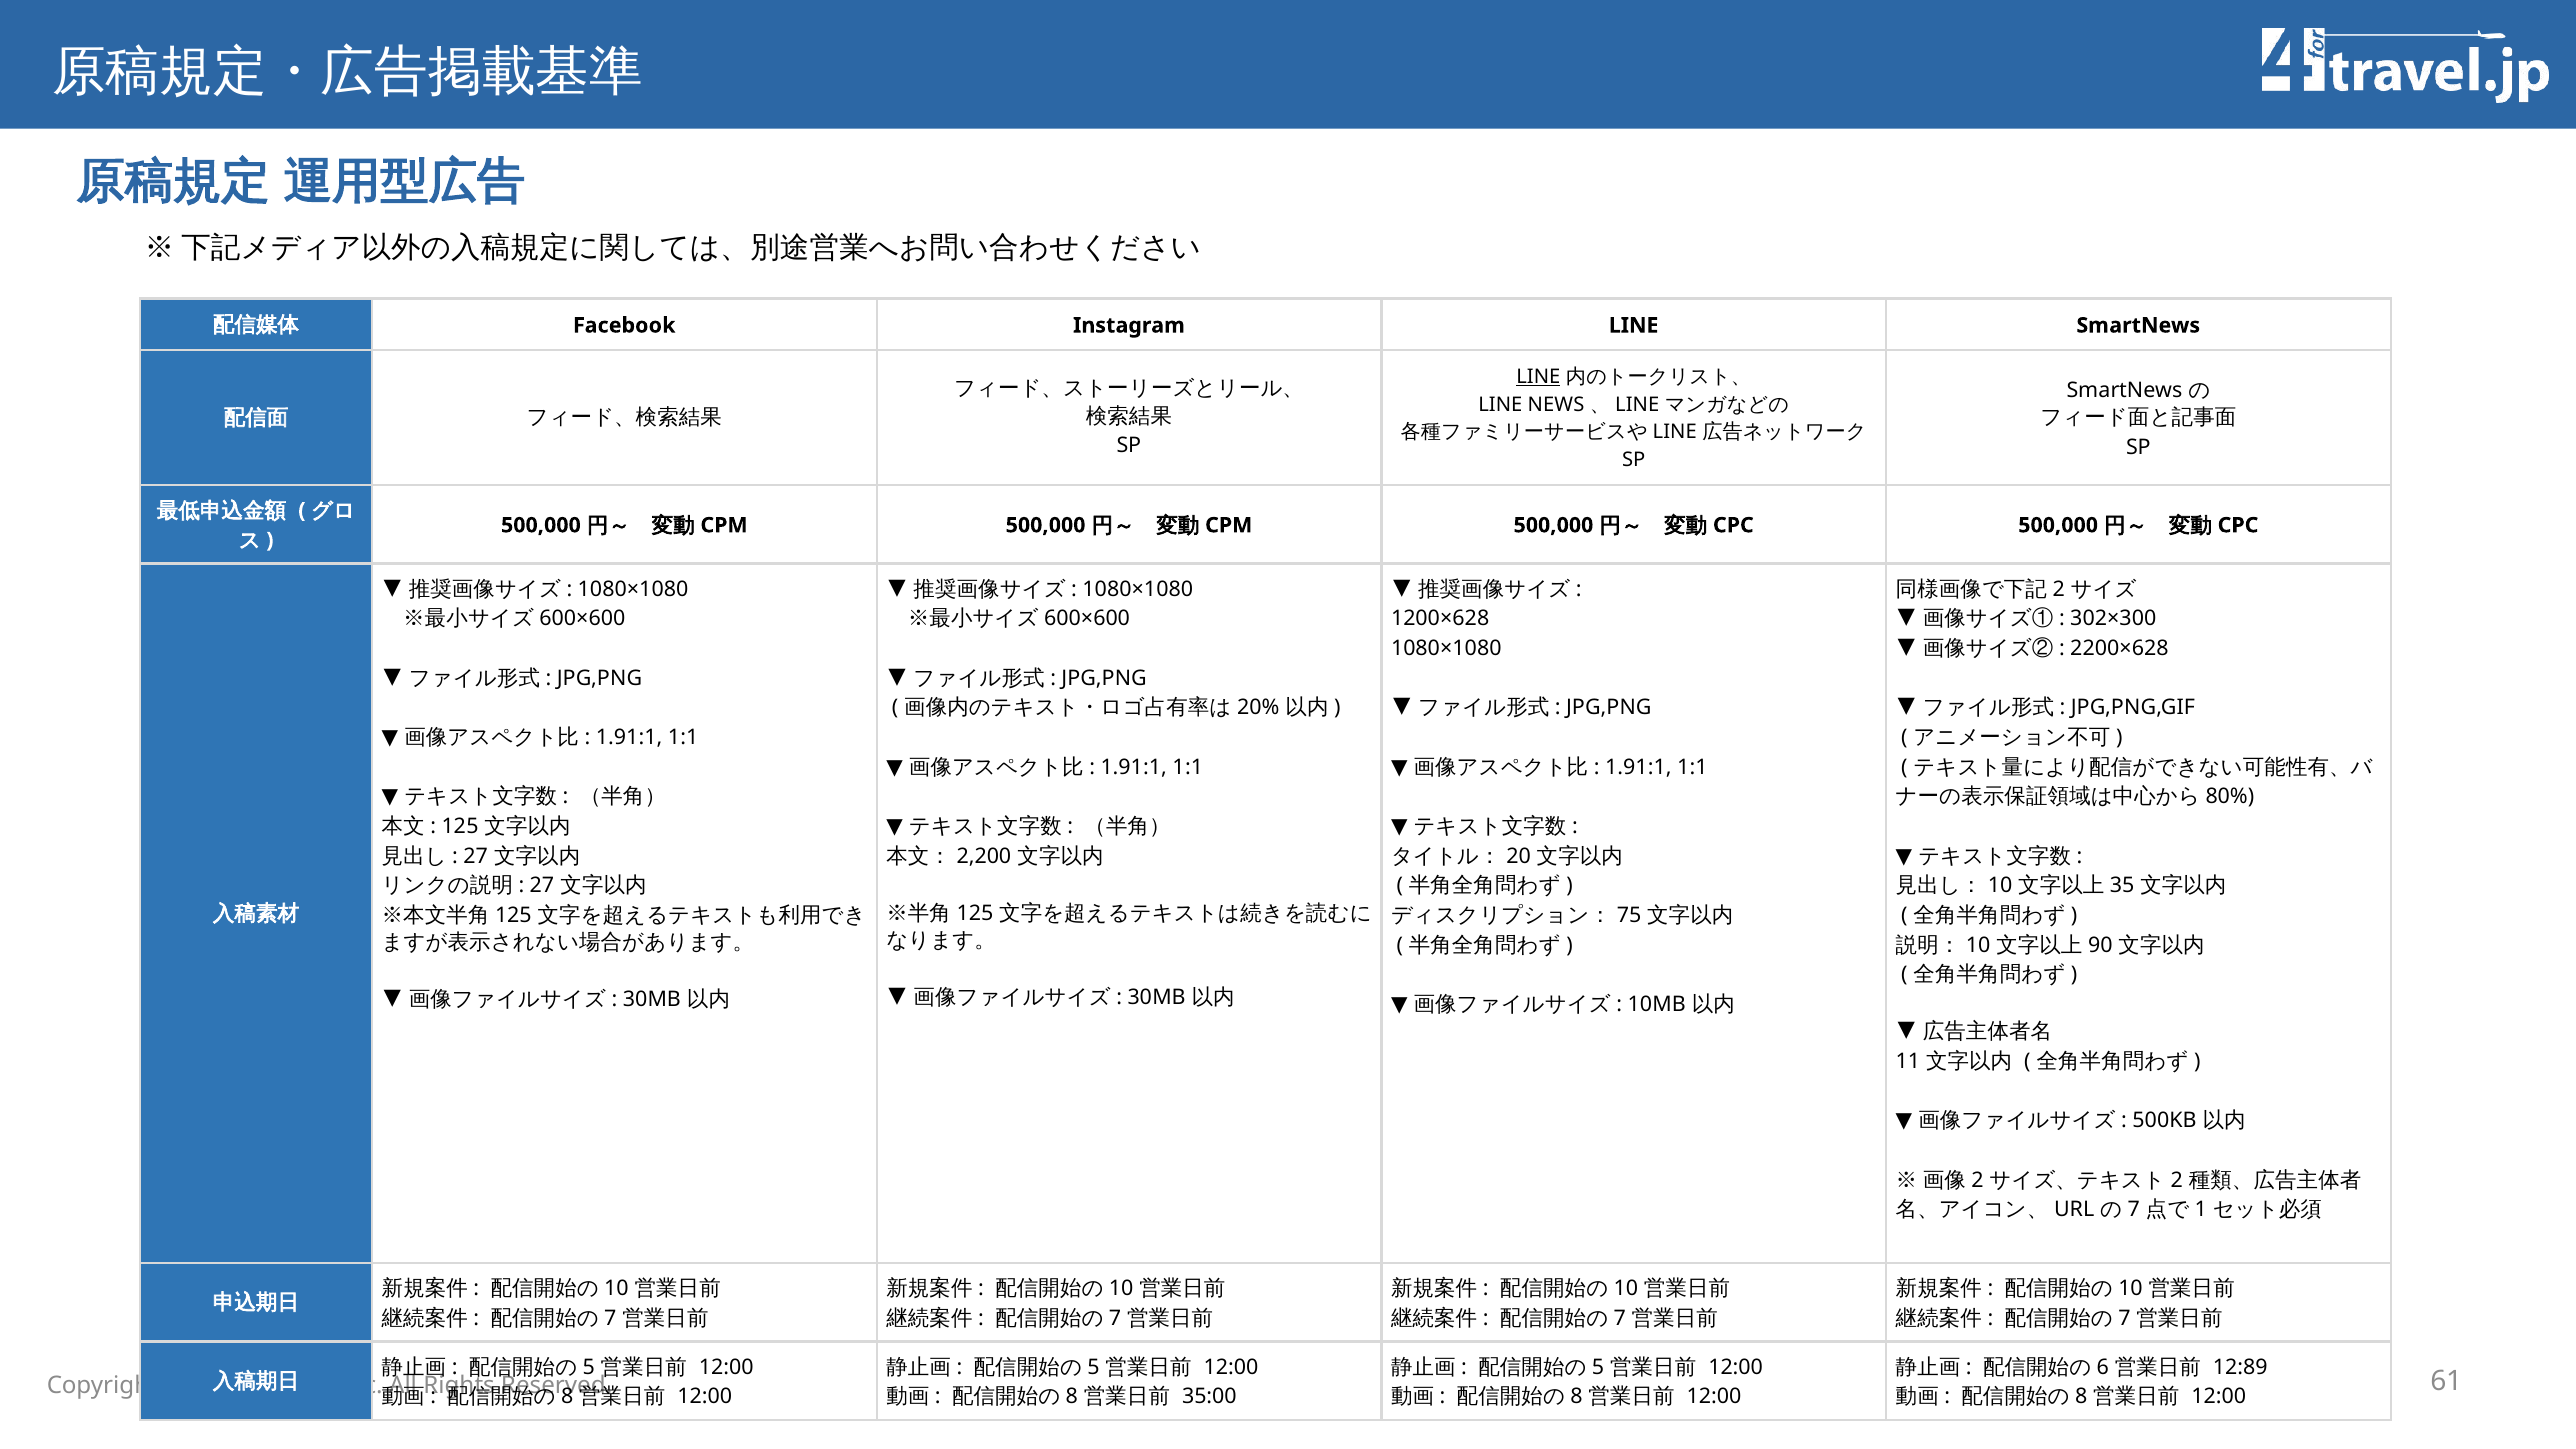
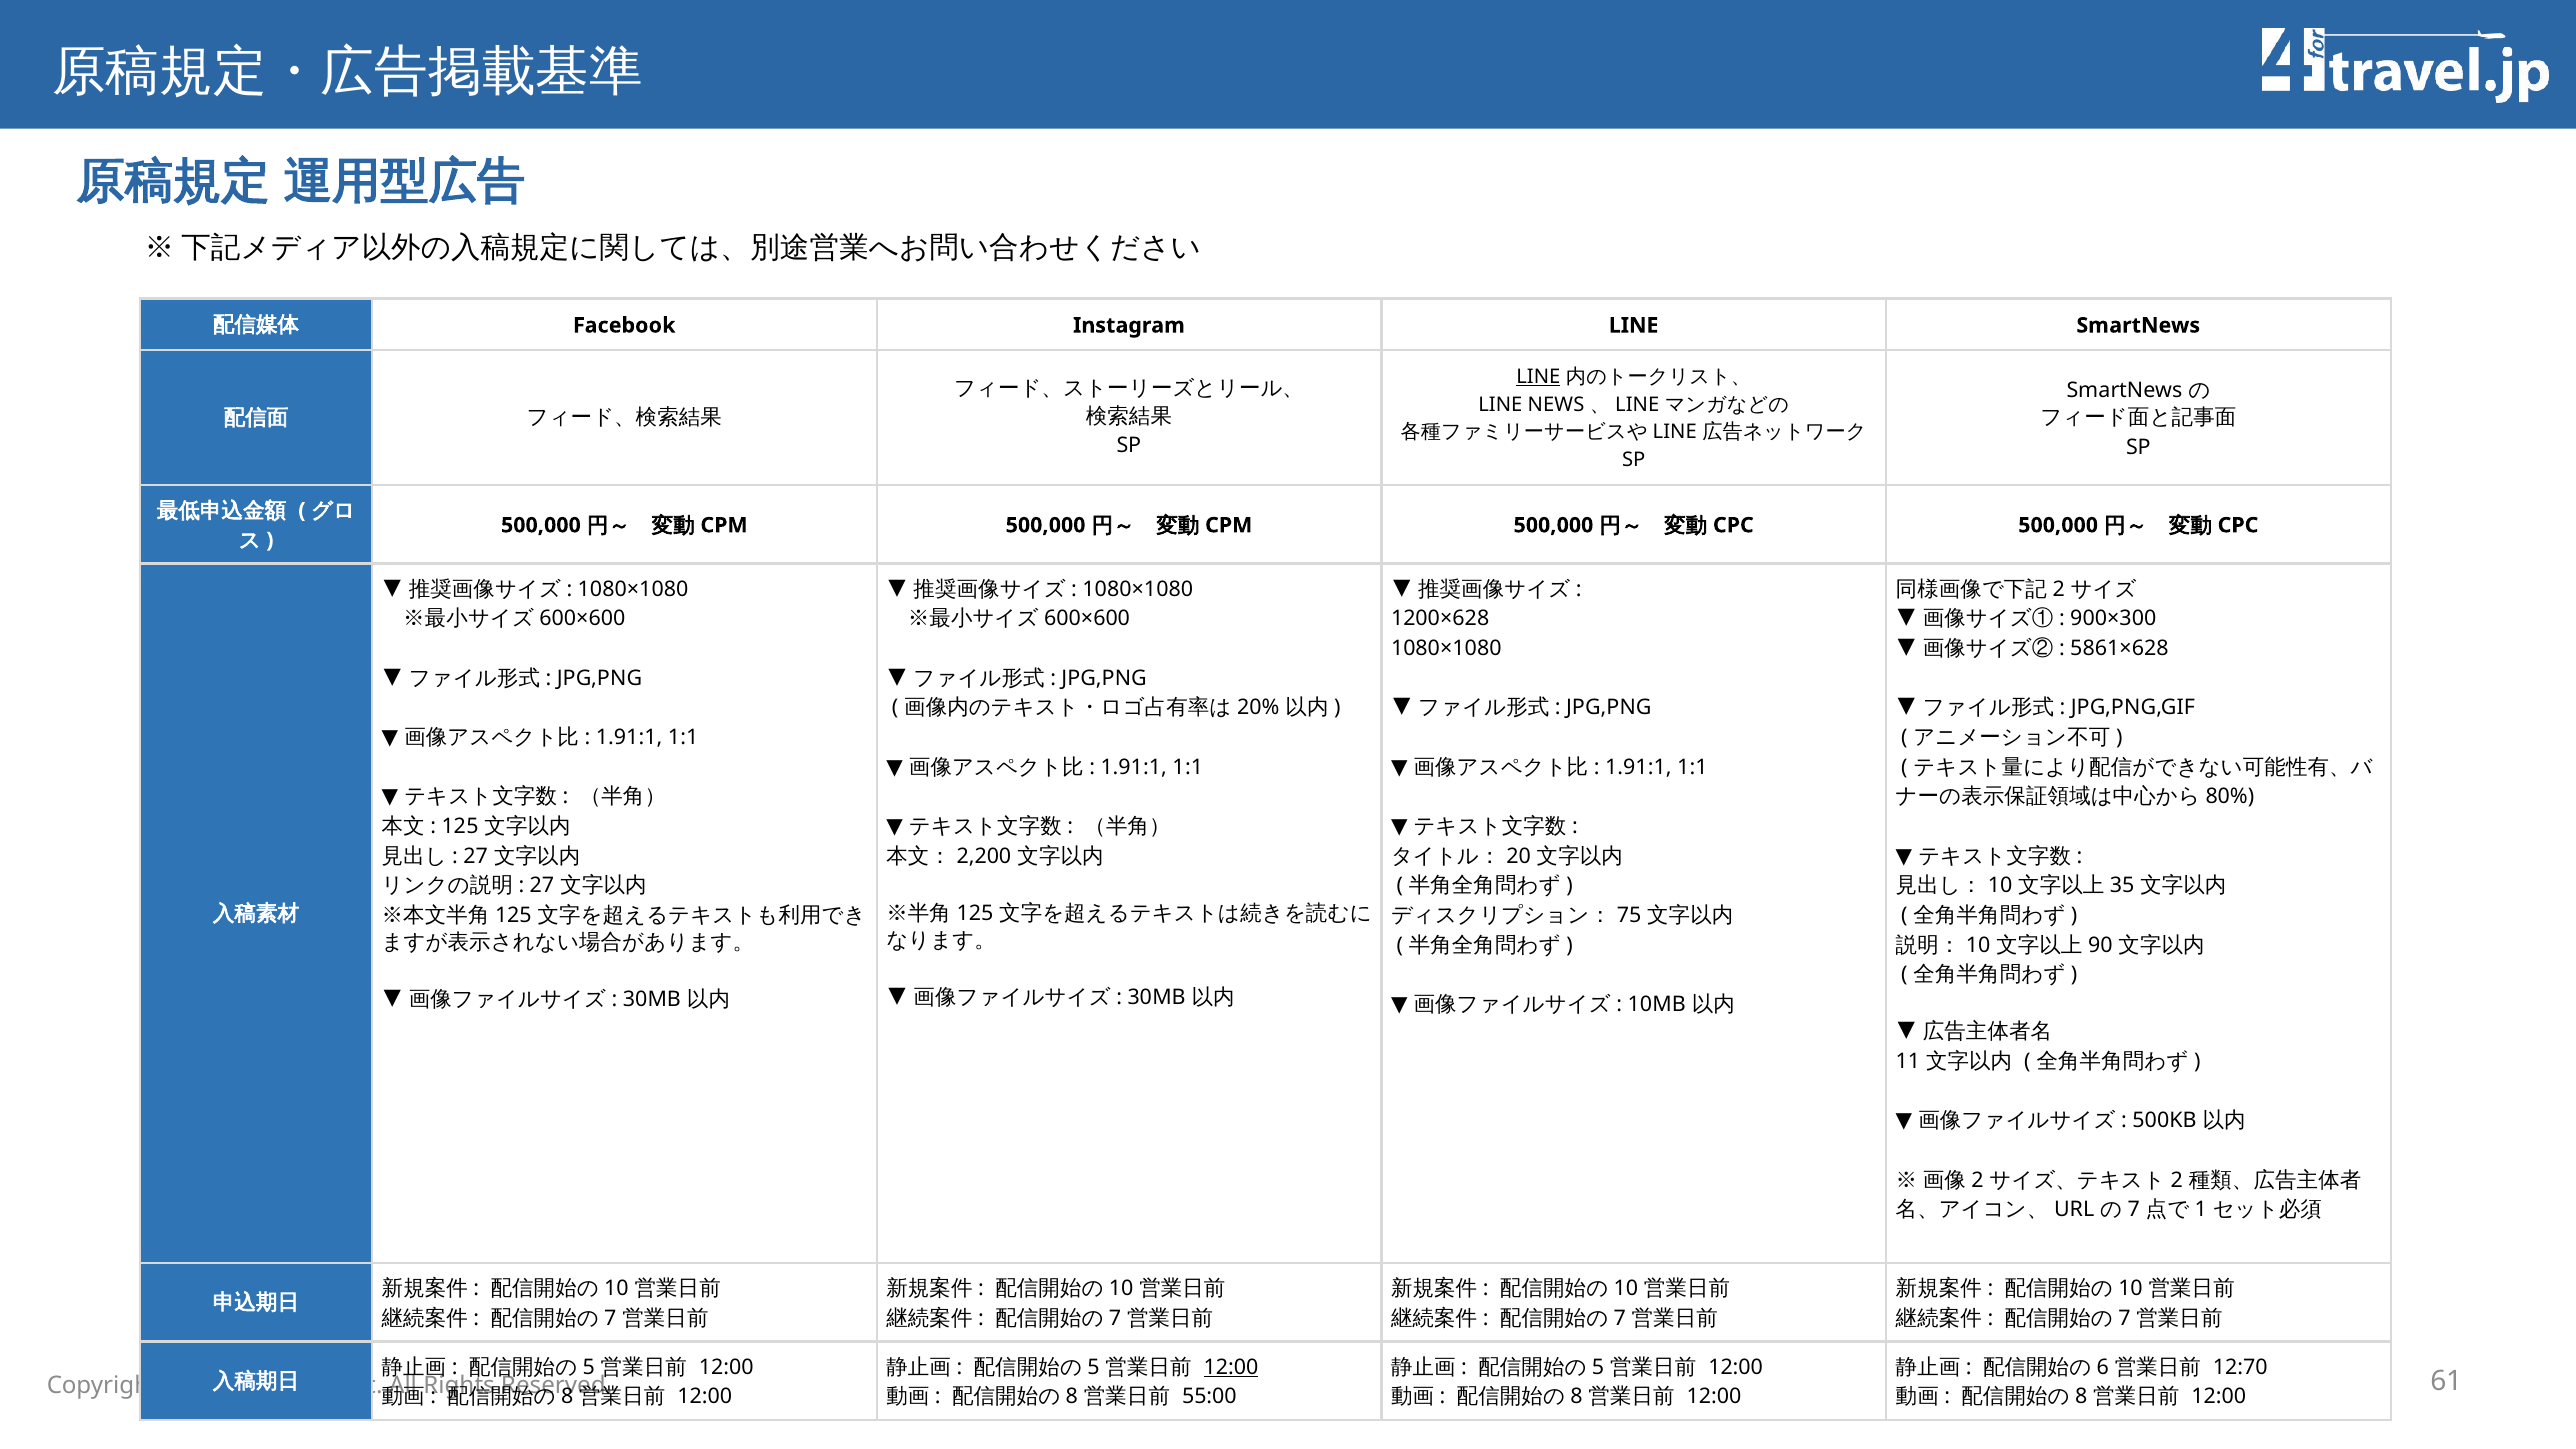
302×300: 302×300 -> 900×300
2200×628: 2200×628 -> 5861×628
12:00 at (1231, 1367) underline: none -> present
12:89: 12:89 -> 12:70
35:00: 35:00 -> 55:00
